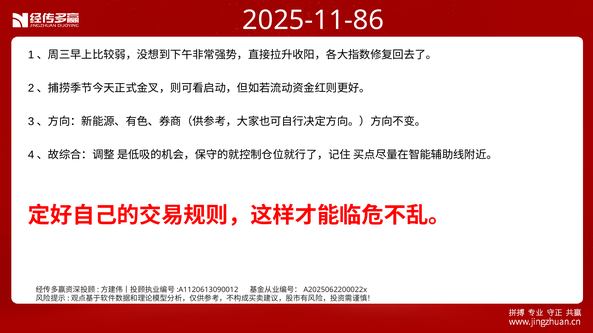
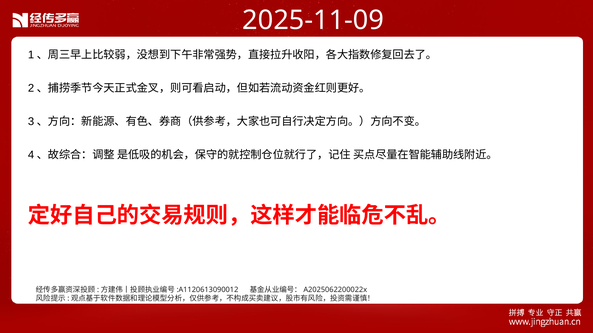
2025-11-86: 2025-11-86 -> 2025-11-09
